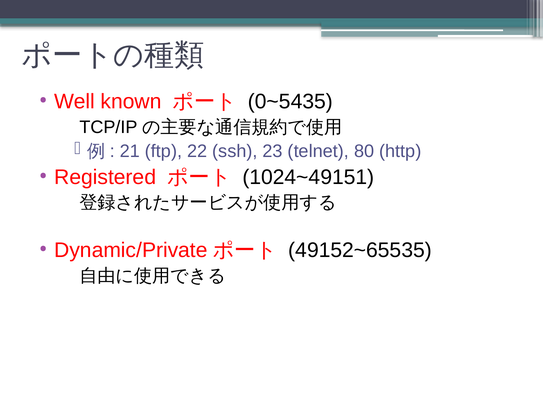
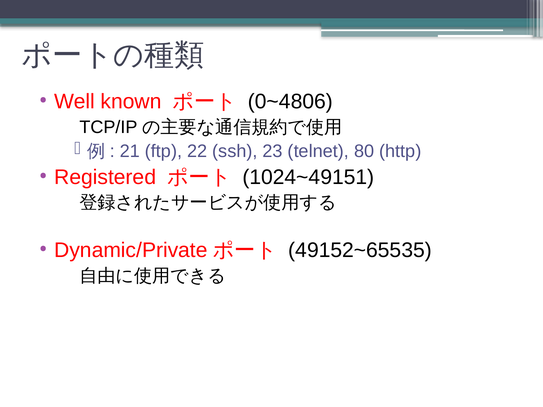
0~5435: 0~5435 -> 0~4806
